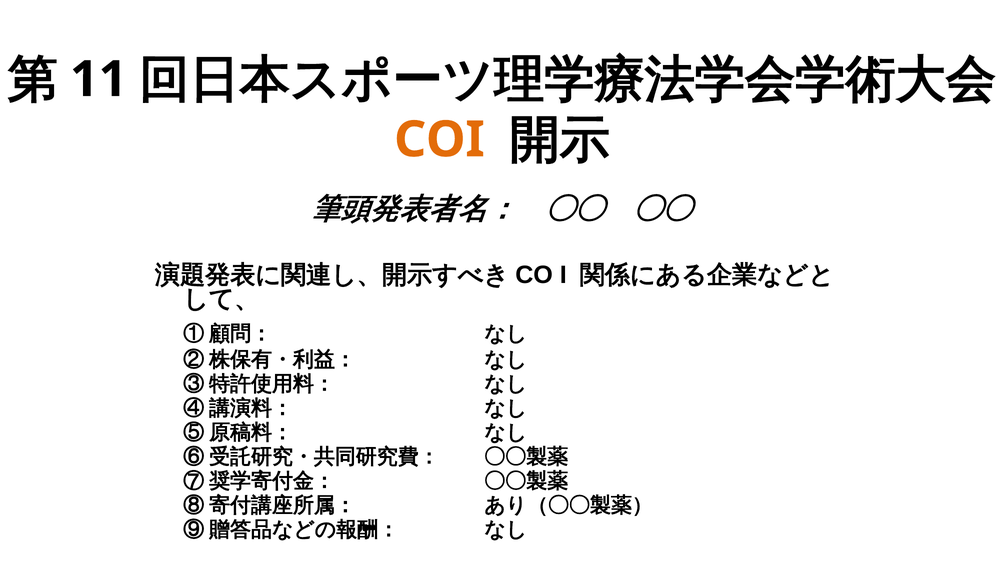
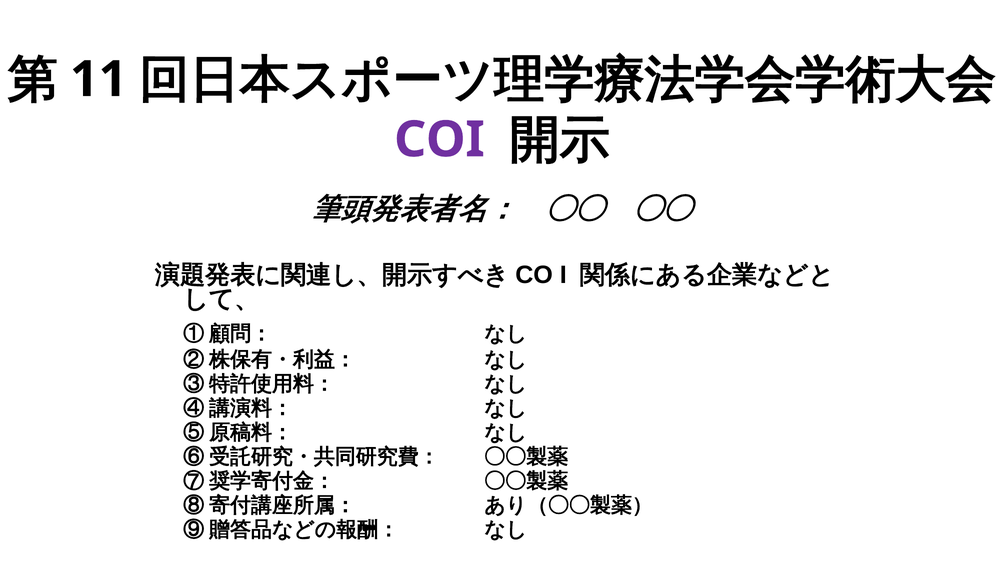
COI colour: orange -> purple
